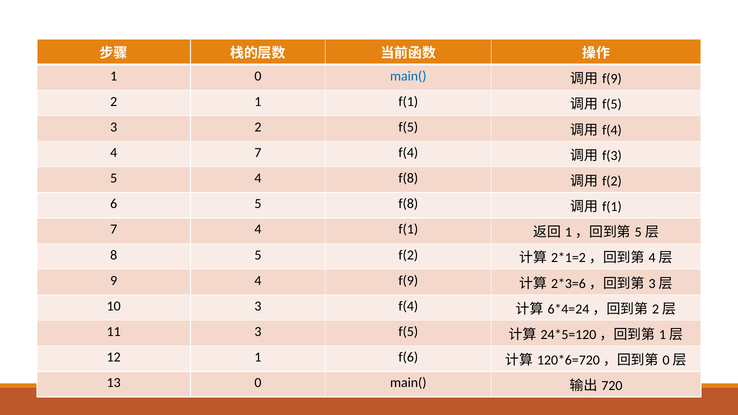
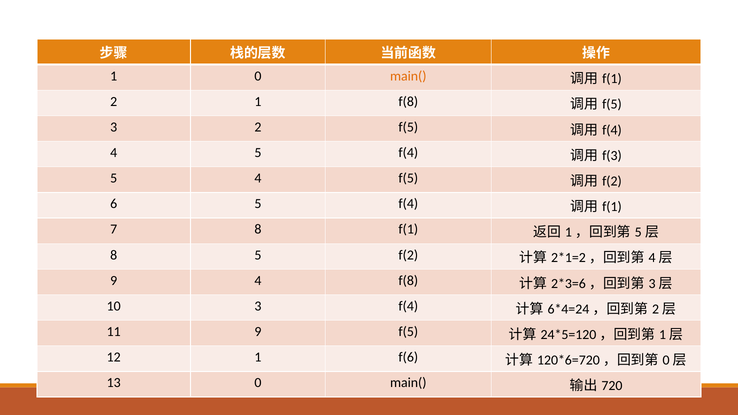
main( at (408, 76) colour: blue -> orange
f(9 at (612, 79): f(9 -> f(1
1 f(1: f(1 -> f(8
4 7: 7 -> 5
4 f(8: f(8 -> f(5
6 5 f(8: f(8 -> f(4
7 4: 4 -> 8
4 f(9: f(9 -> f(8
11 3: 3 -> 9
